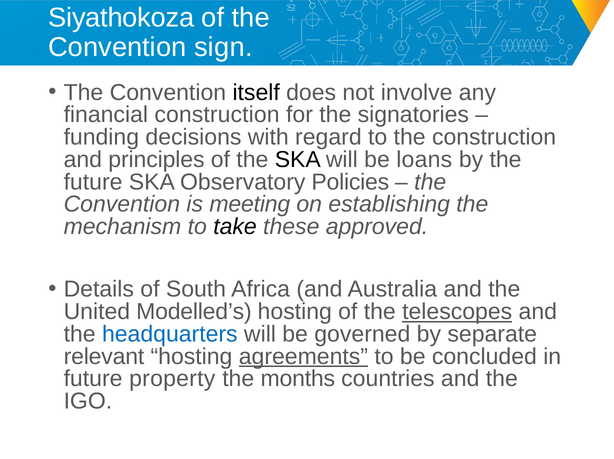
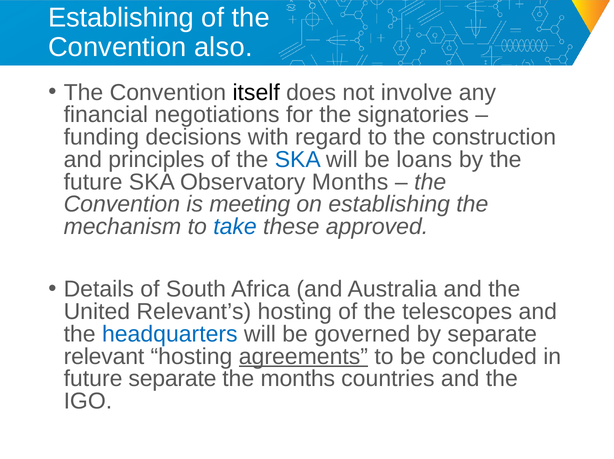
Siyathokoza at (121, 18): Siyathokoza -> Establishing
sign: sign -> also
financial construction: construction -> negotiations
SKA at (298, 160) colour: black -> blue
Observatory Policies: Policies -> Months
take colour: black -> blue
Modelled’s: Modelled’s -> Relevant’s
telescopes underline: present -> none
future property: property -> separate
